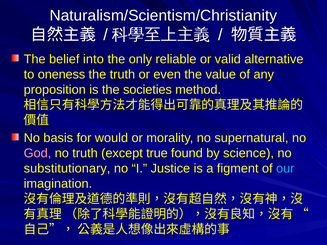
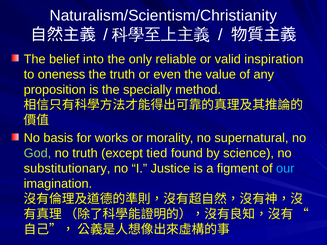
alternative: alternative -> inspiration
societies: societies -> specially
would: would -> works
God colour: pink -> light green
true: true -> tied
